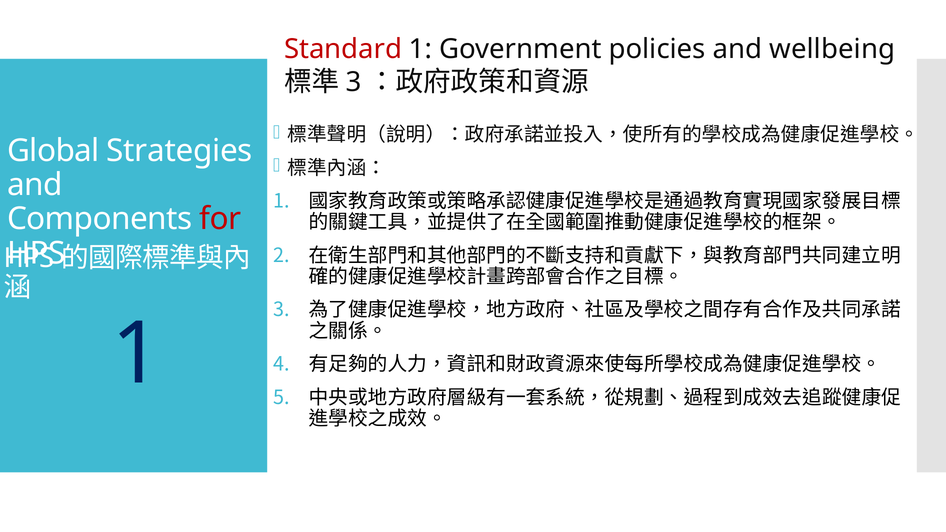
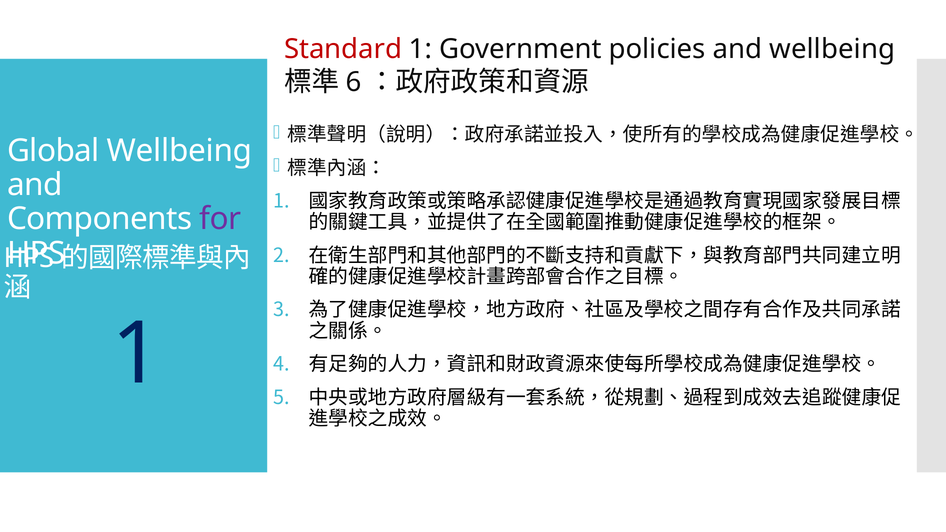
3 at (354, 82): 3 -> 6
Global Strategies: Strategies -> Wellbeing
for colour: red -> purple
